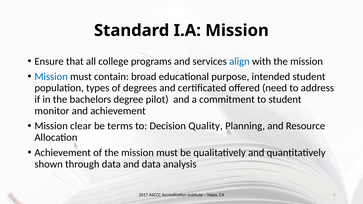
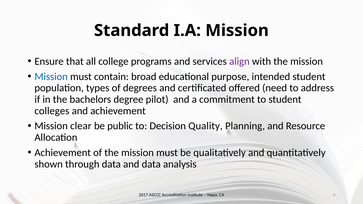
align colour: blue -> purple
monitor: monitor -> colleges
terms: terms -> public
